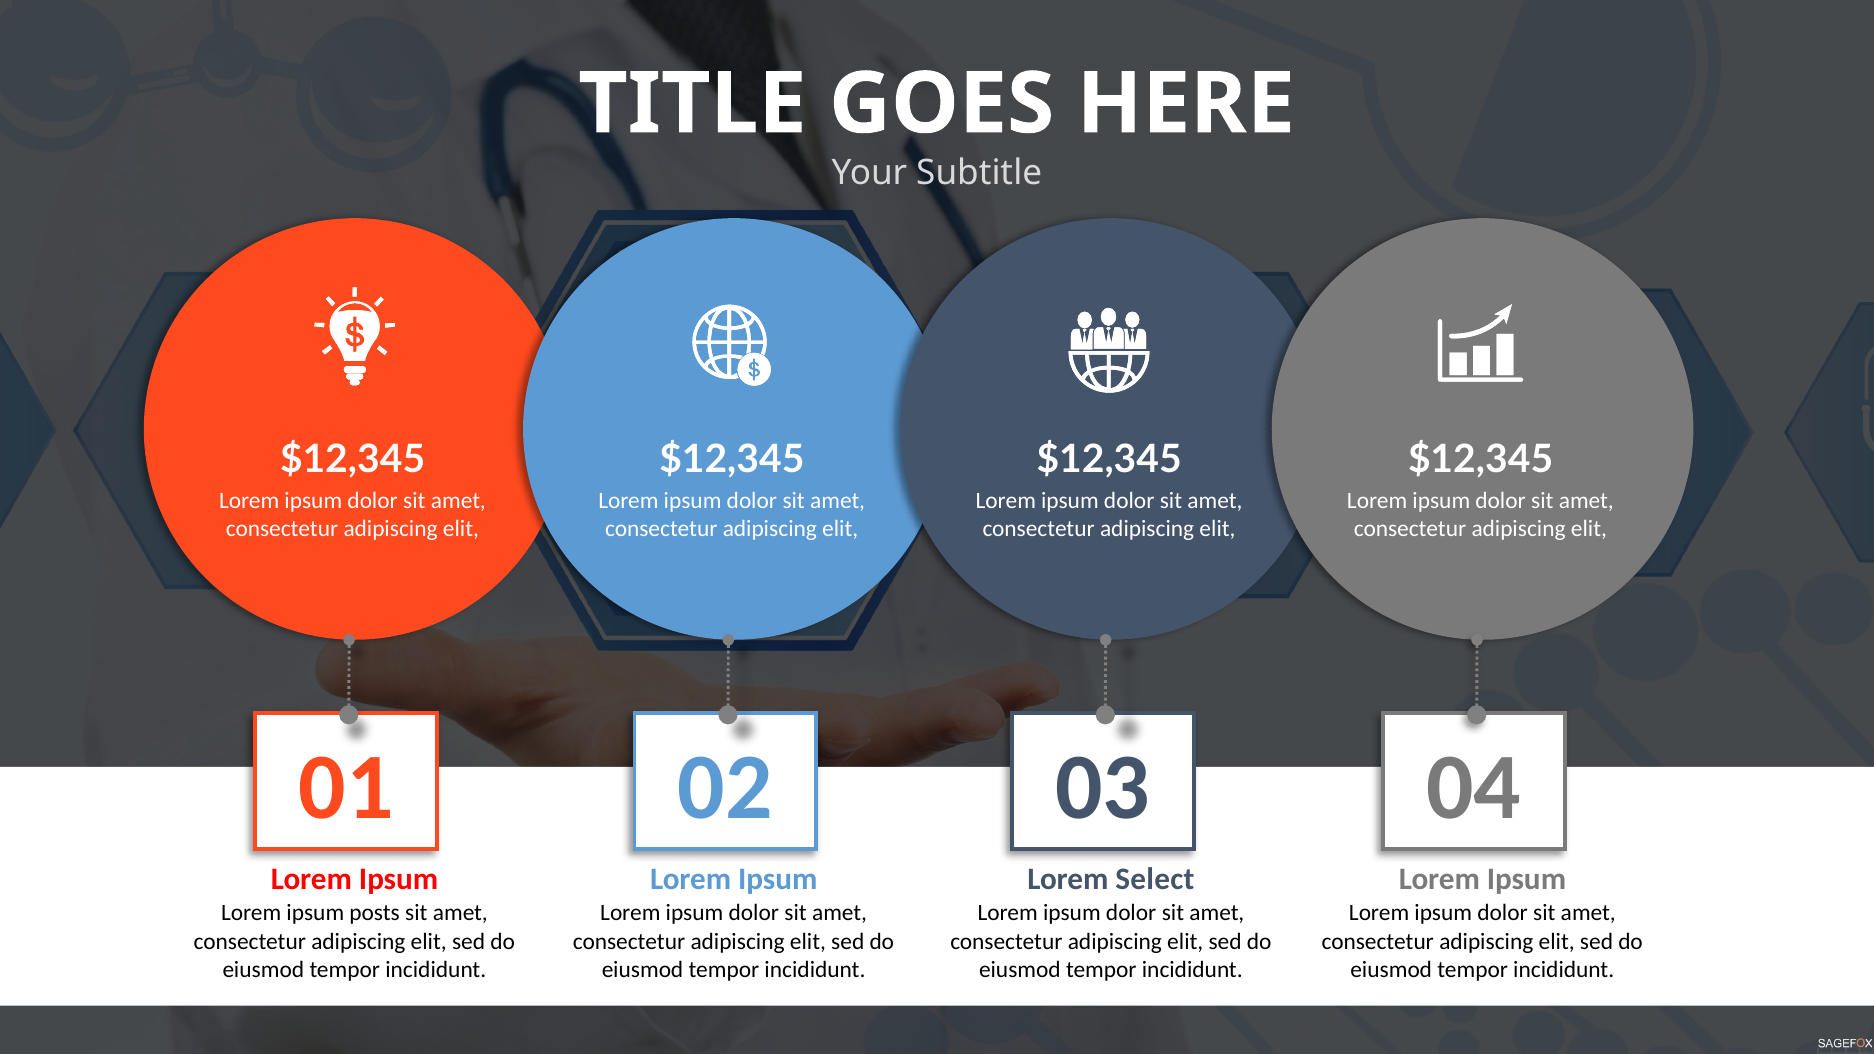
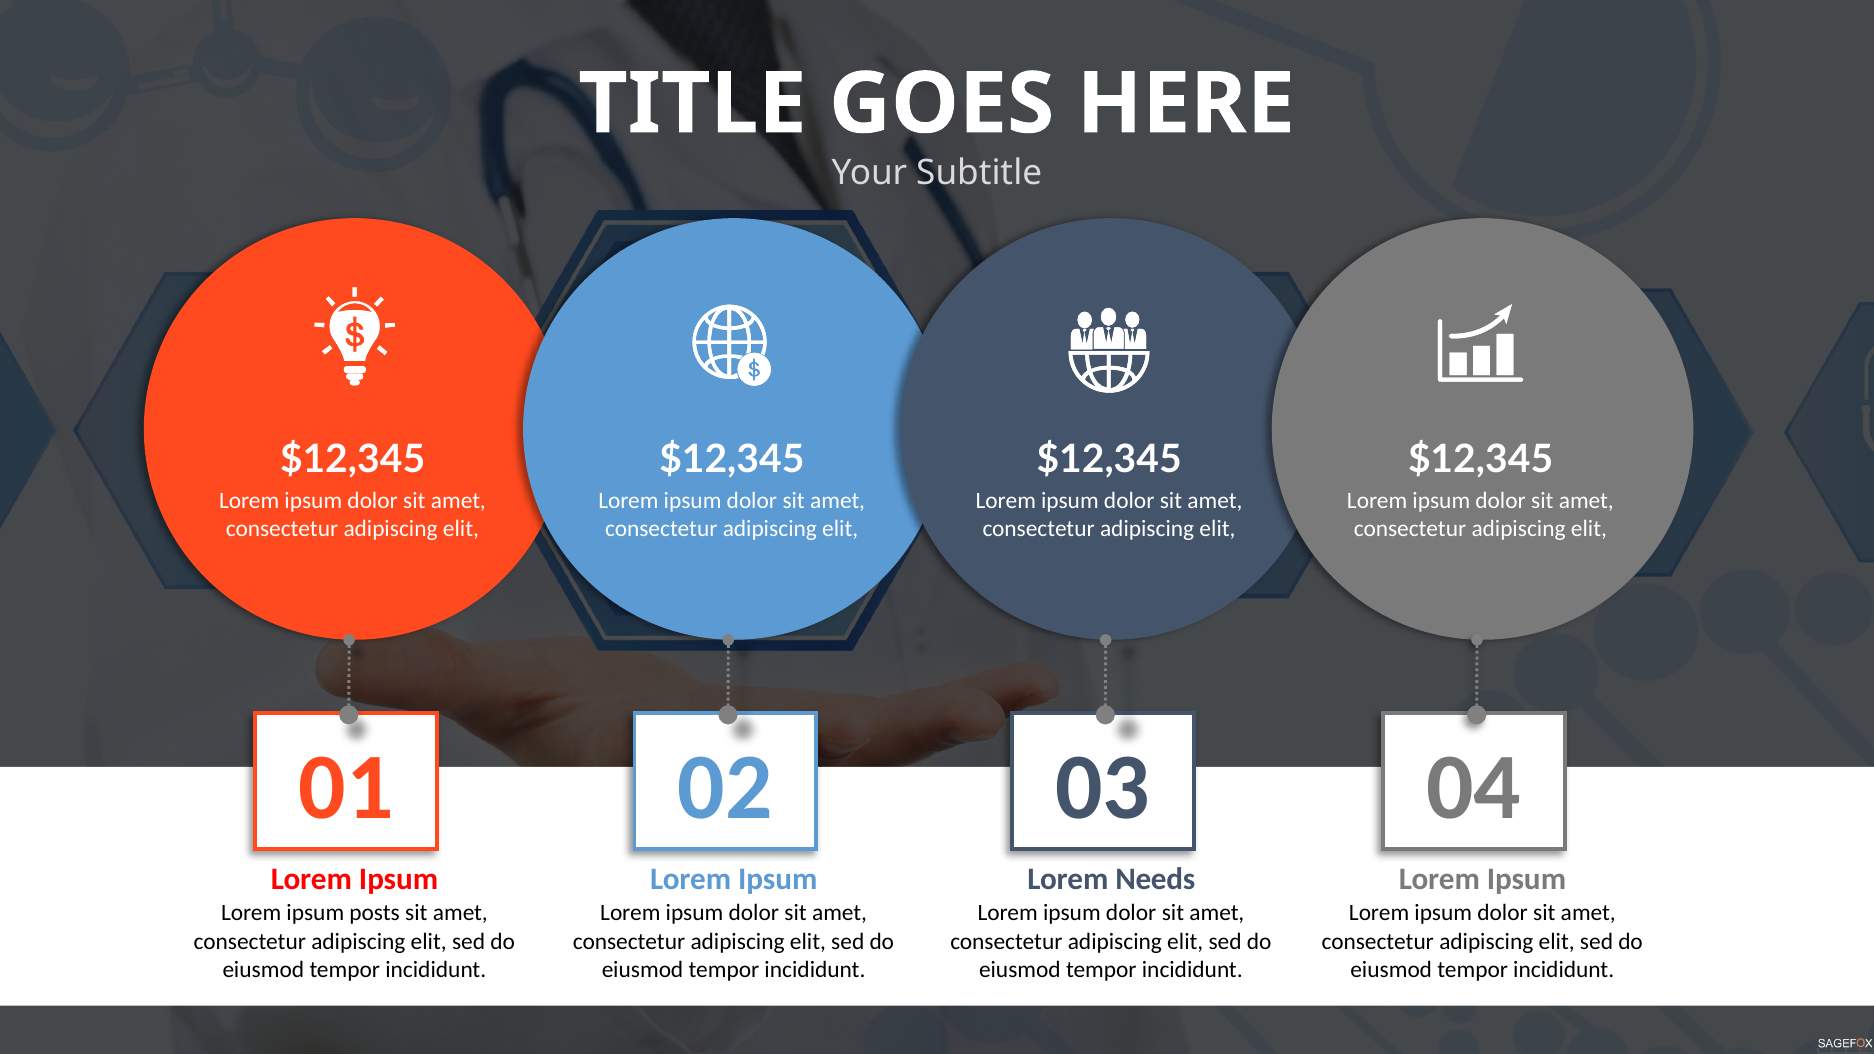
Select: Select -> Needs
